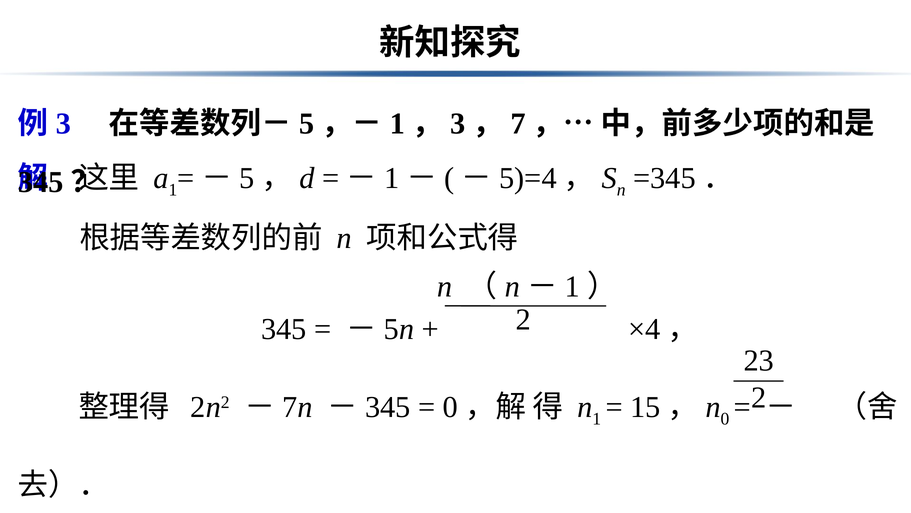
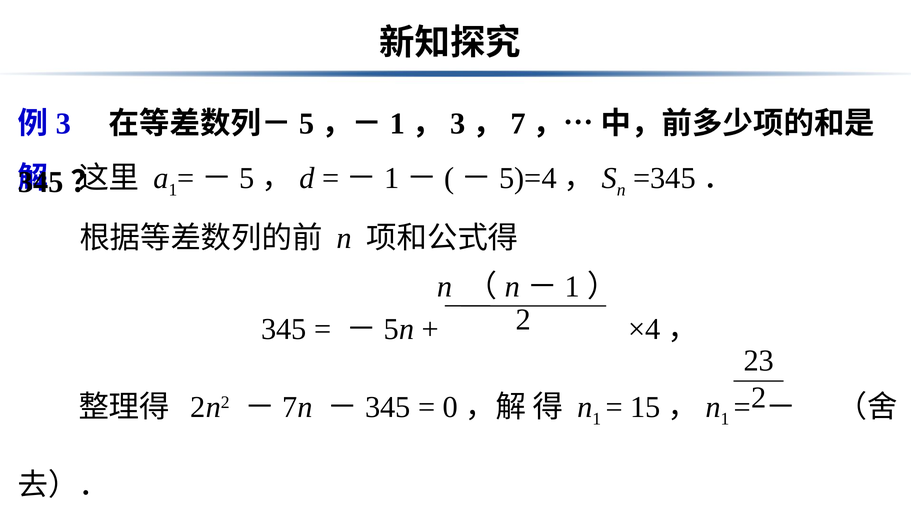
0 at (725, 419): 0 -> 1
